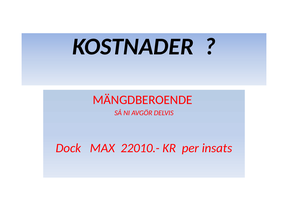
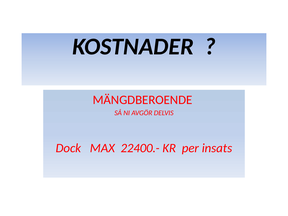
22010.-: 22010.- -> 22400.-
